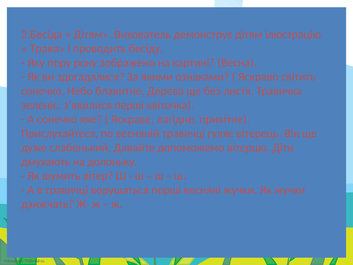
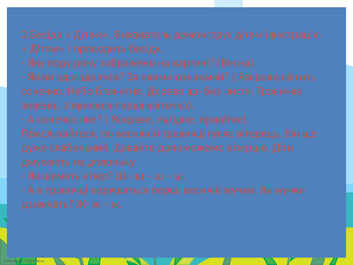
Трава at (47, 49): Трава -> Дітям
